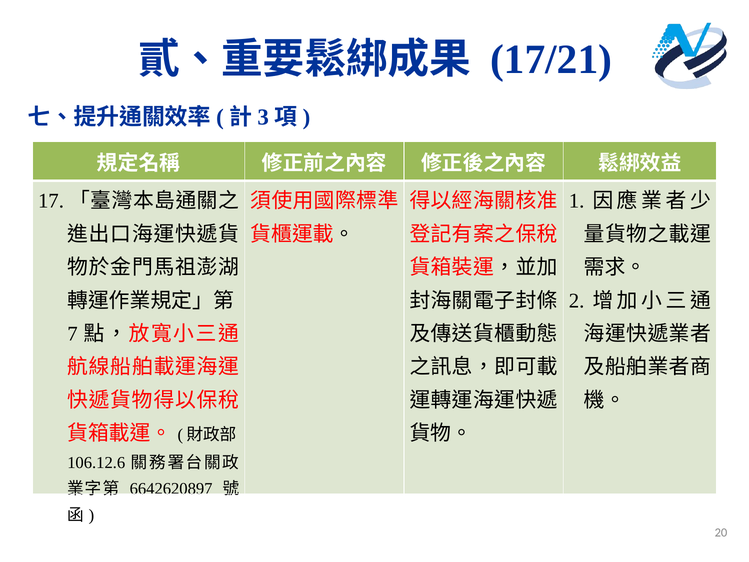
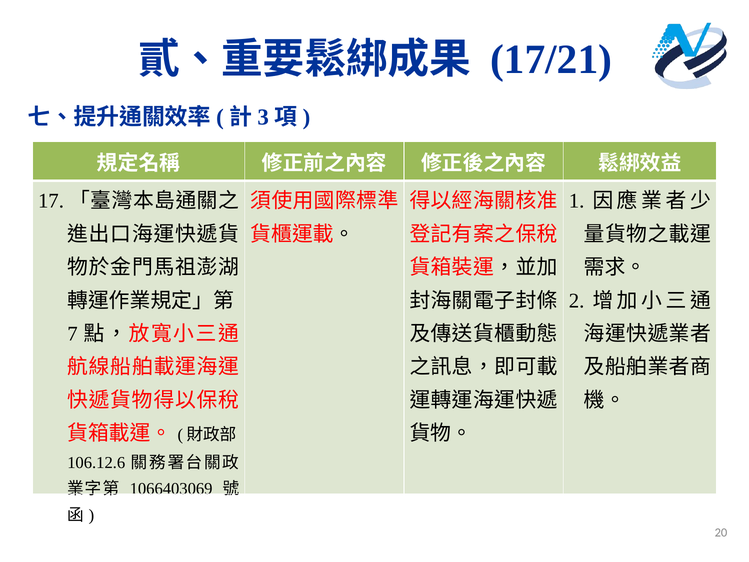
6642620897: 6642620897 -> 1066403069
